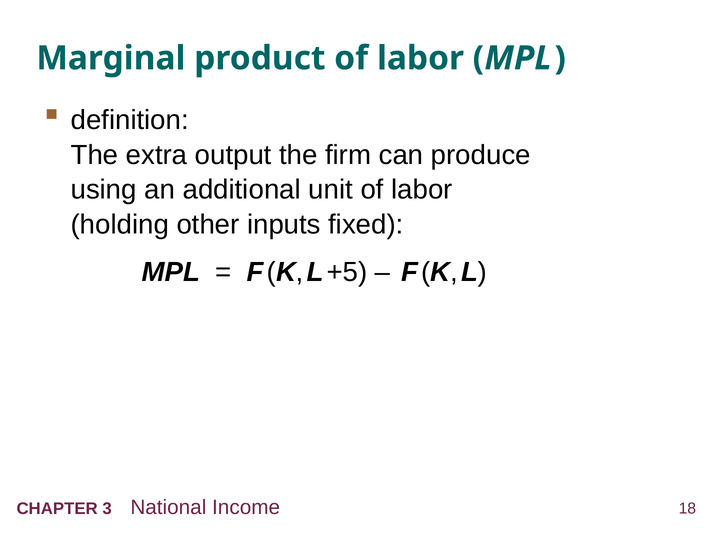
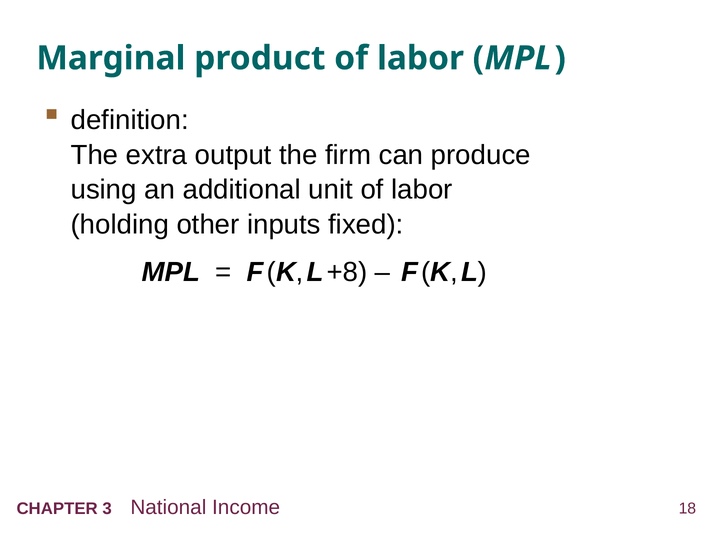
+5: +5 -> +8
